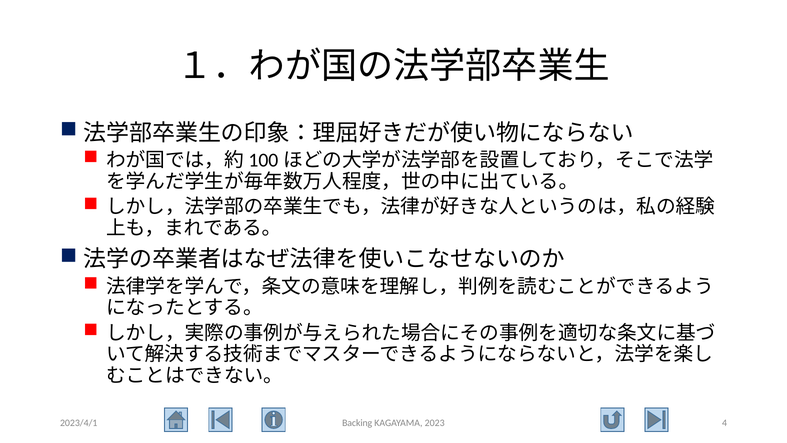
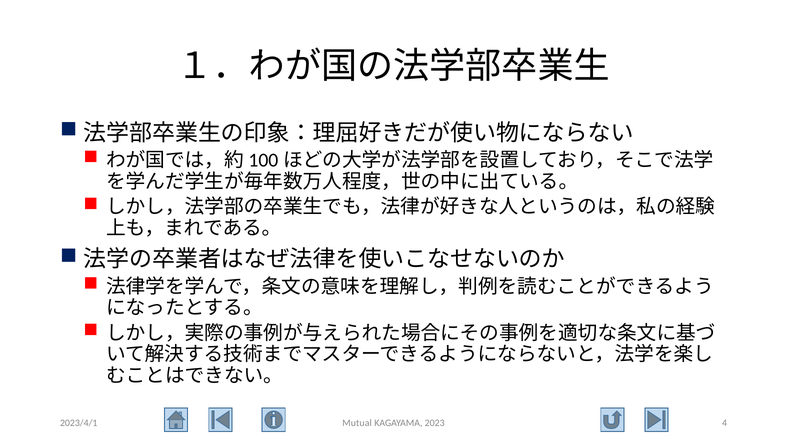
Backing: Backing -> Mutual
